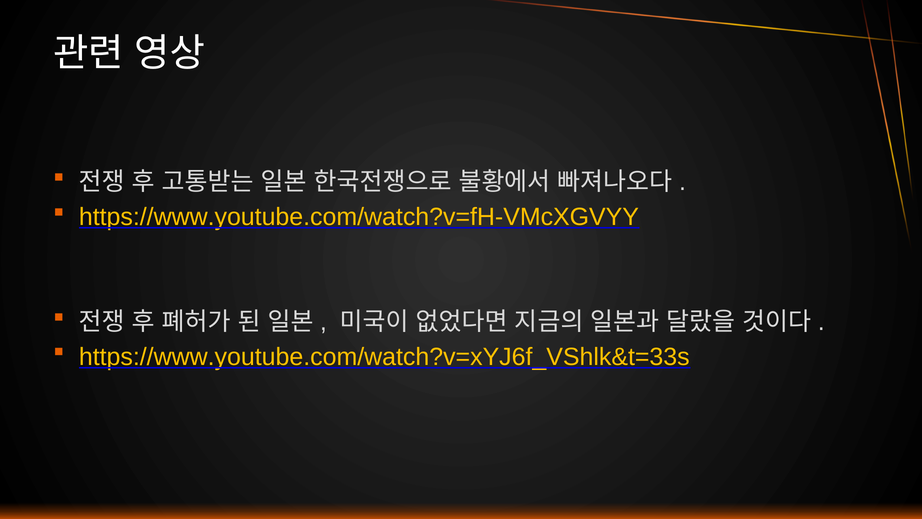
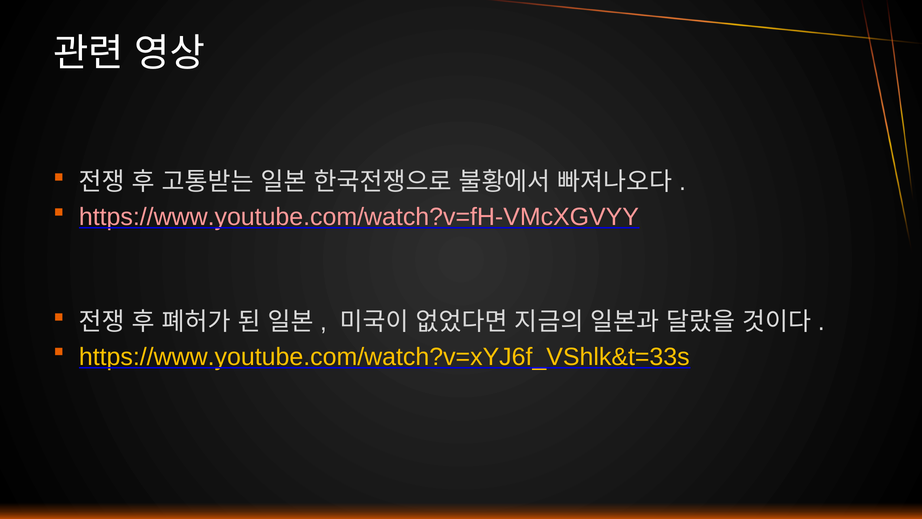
https://www.youtube.com/watch?v=fH-VMcXGVYY colour: yellow -> pink
